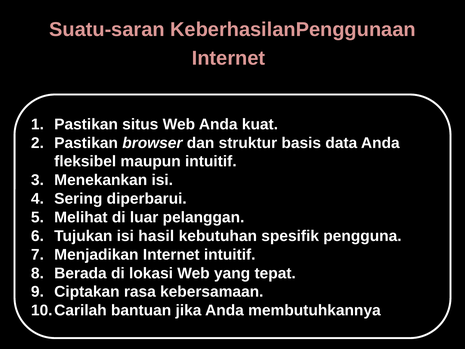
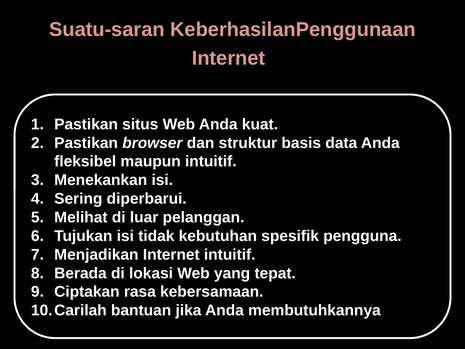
hasil: hasil -> tidak
